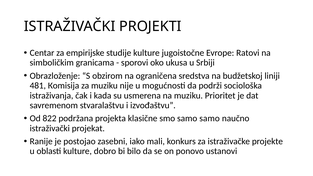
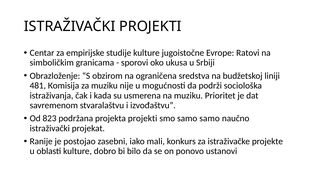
822: 822 -> 823
projekta klasične: klasične -> projekti
